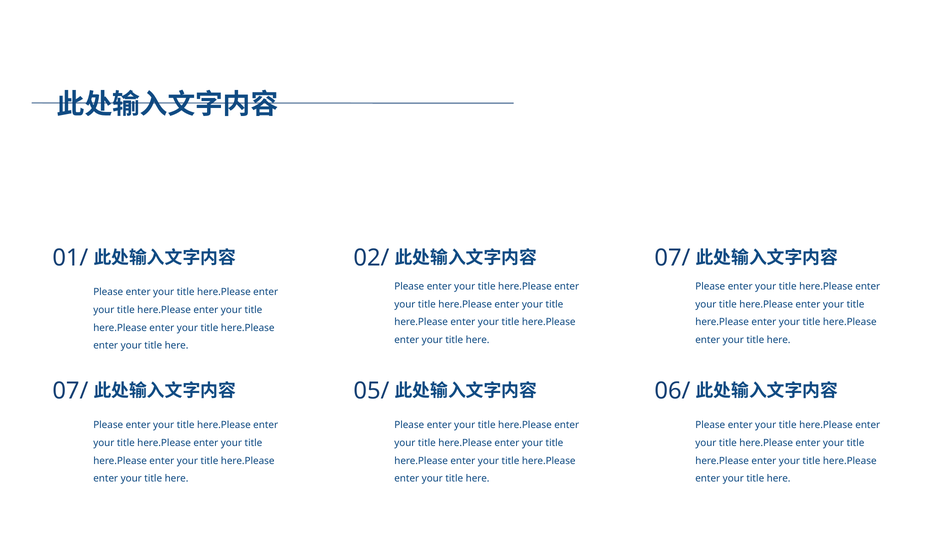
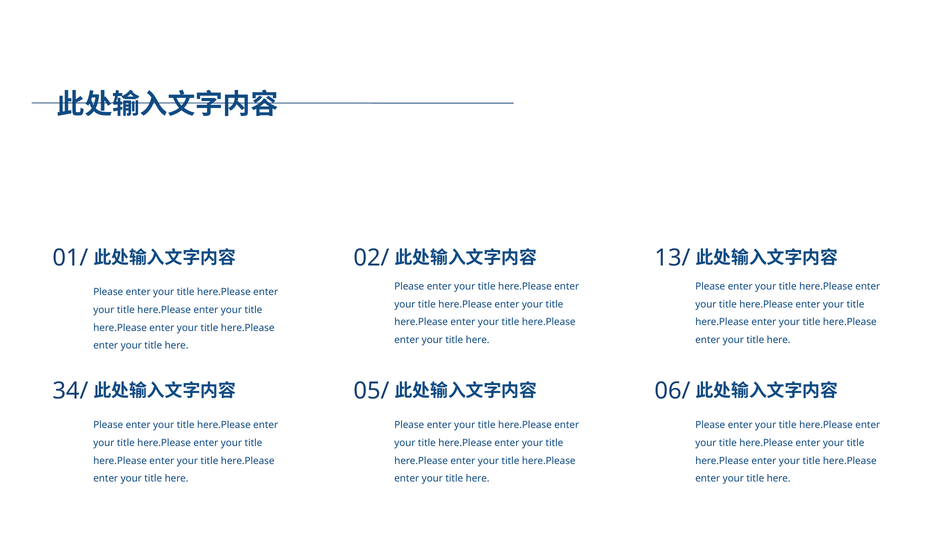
07/ at (672, 258): 07/ -> 13/
07/ at (70, 391): 07/ -> 34/
